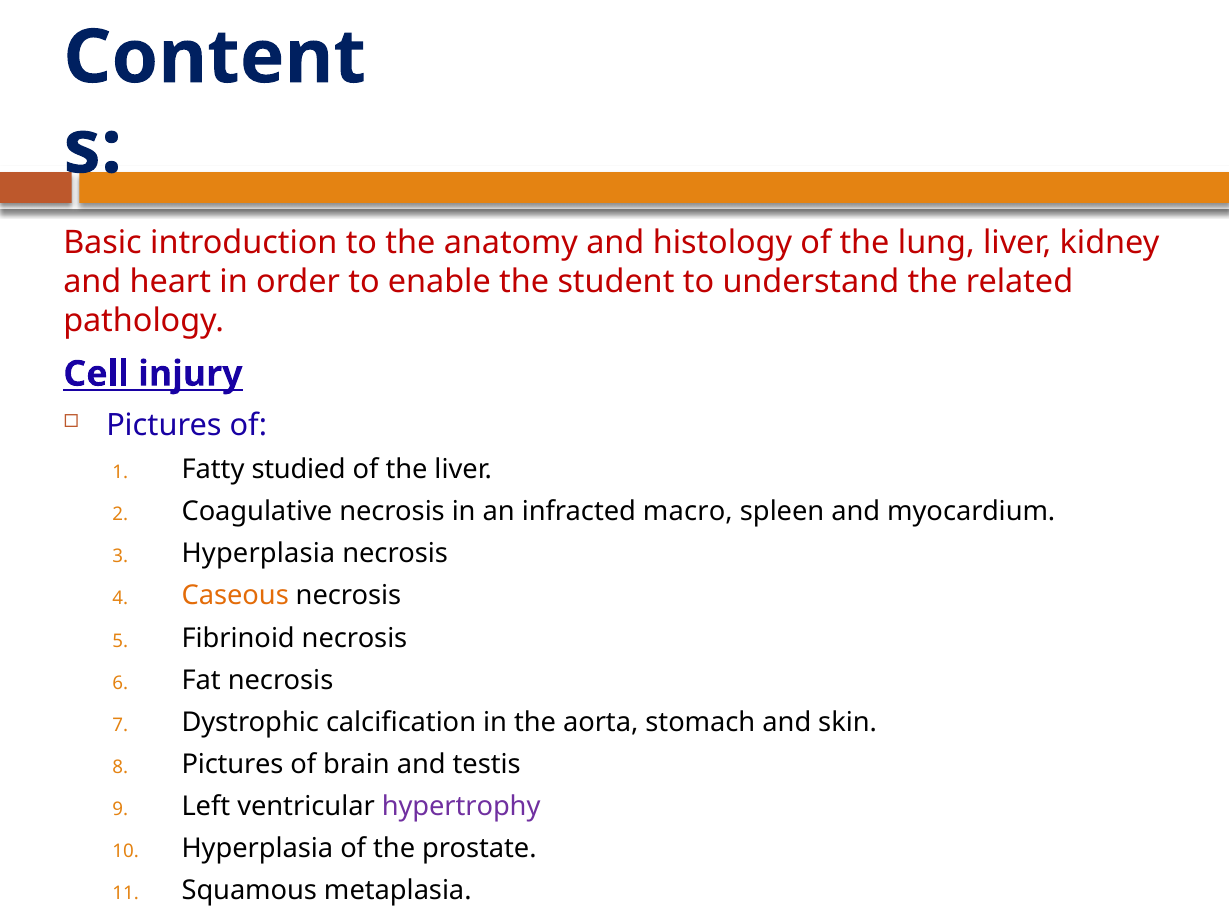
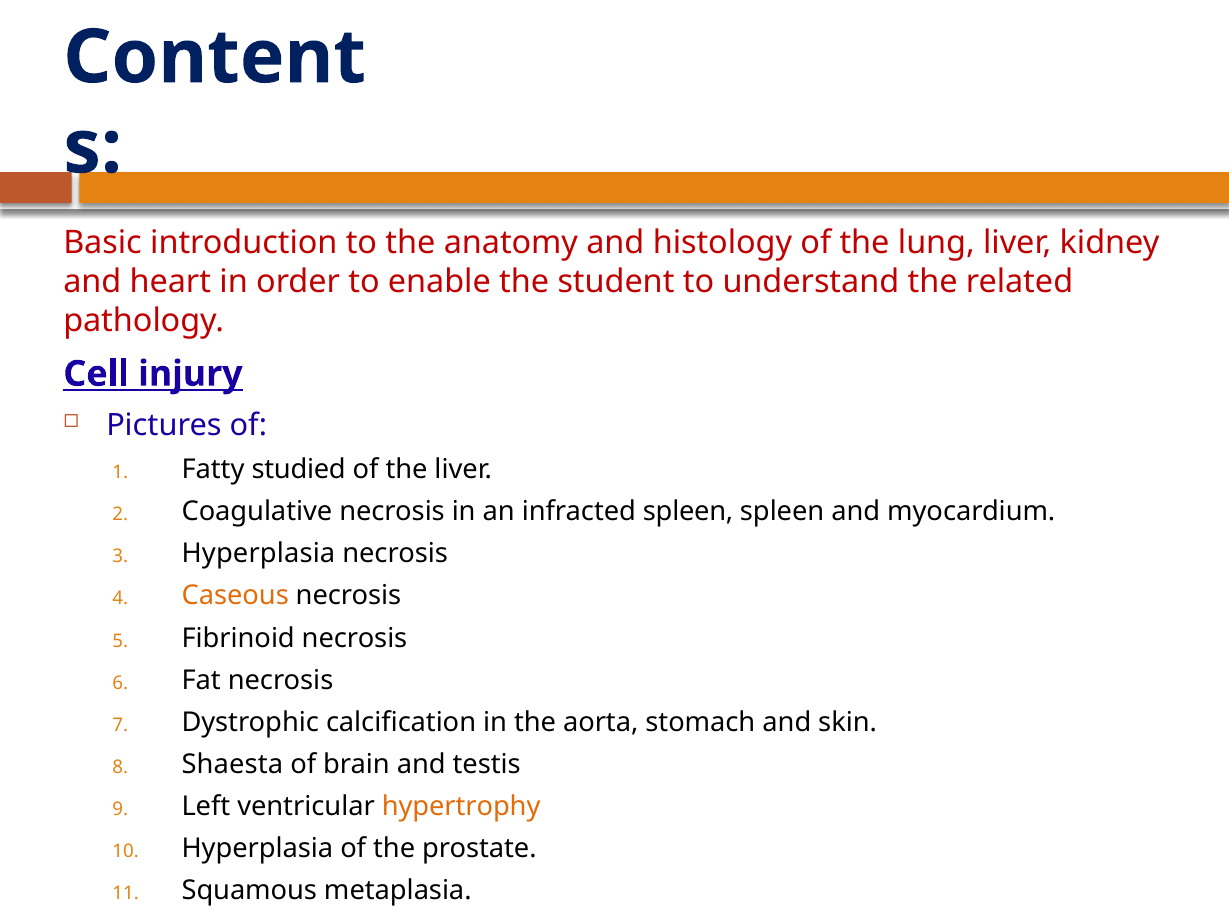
infracted macro: macro -> spleen
Pictures at (233, 764): Pictures -> Shaesta
hypertrophy colour: purple -> orange
